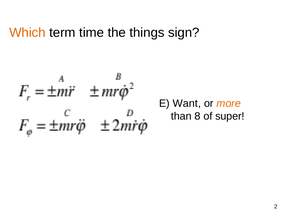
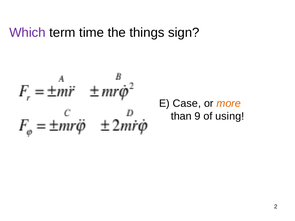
Which colour: orange -> purple
Want: Want -> Case
8: 8 -> 9
super: super -> using
